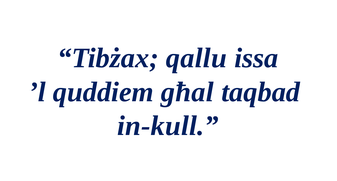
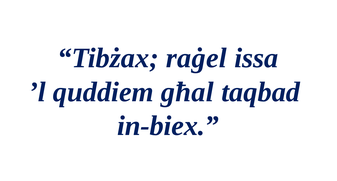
qallu: qallu -> raġel
in-kull: in-kull -> in-biex
